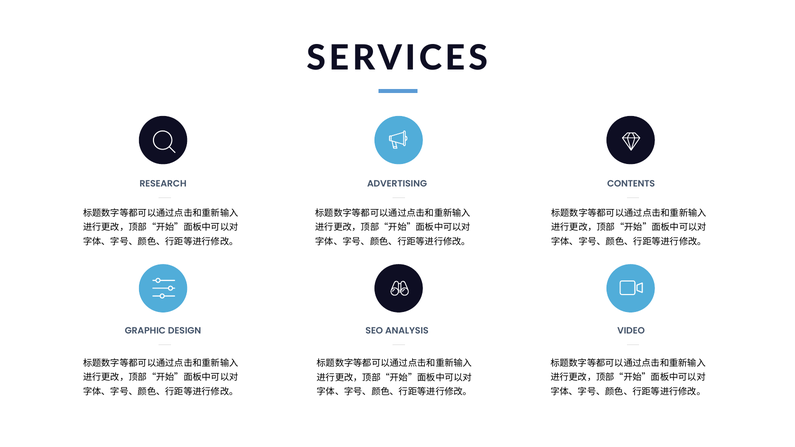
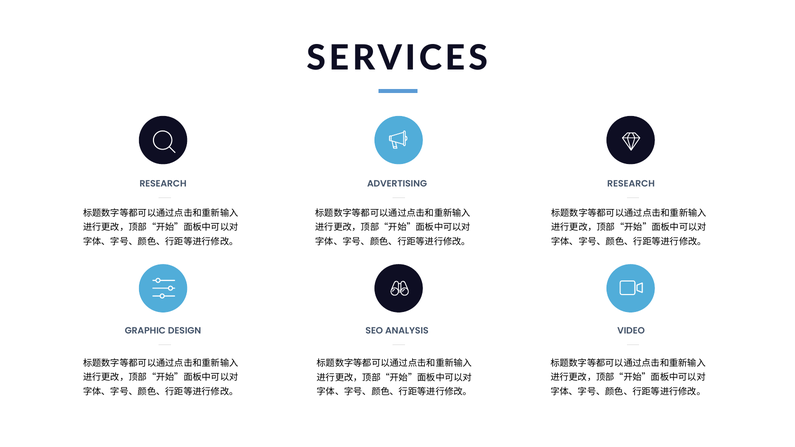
RESEARCH CONTENTS: CONTENTS -> RESEARCH
